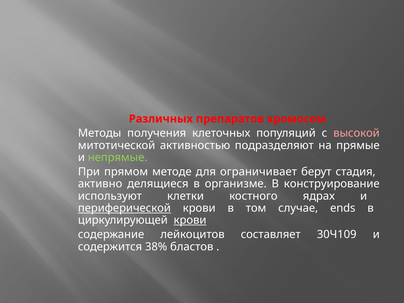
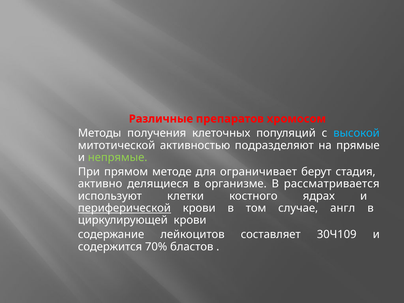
Различных: Различных -> Различные
высокой colour: pink -> light blue
конструирование: конструирование -> рассматривается
ends: ends -> англ
крови at (190, 220) underline: present -> none
38%: 38% -> 70%
